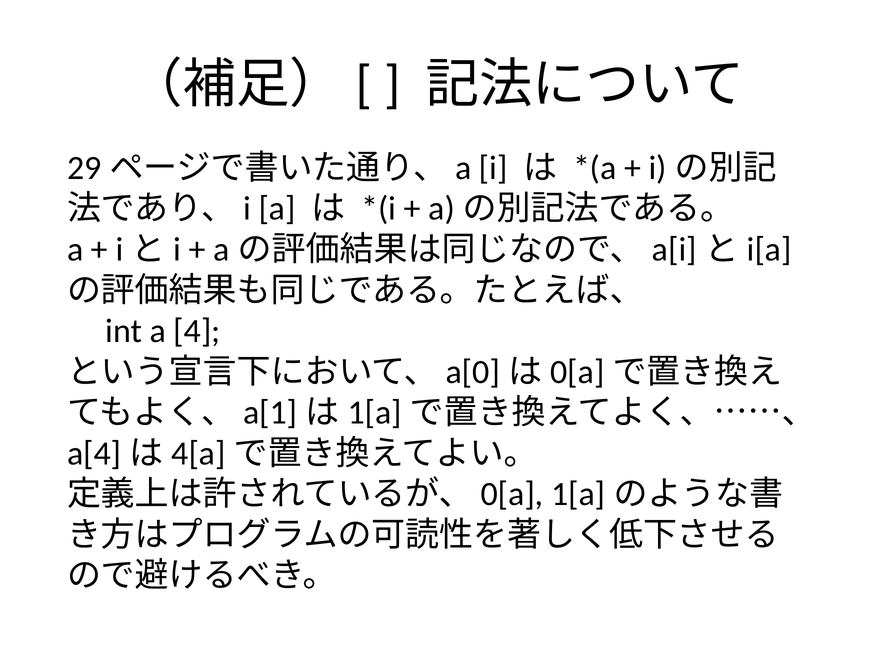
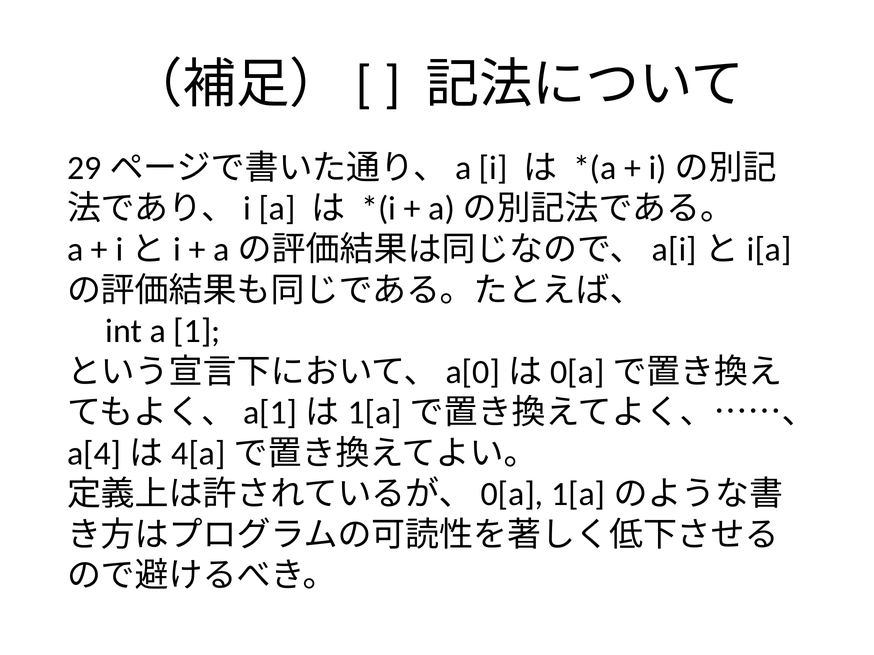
4: 4 -> 1
